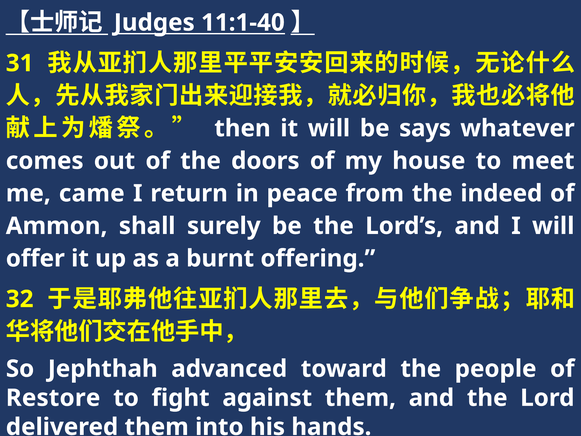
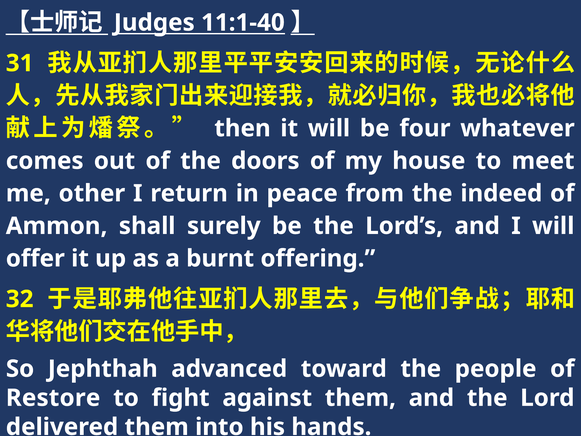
says: says -> four
came: came -> other
